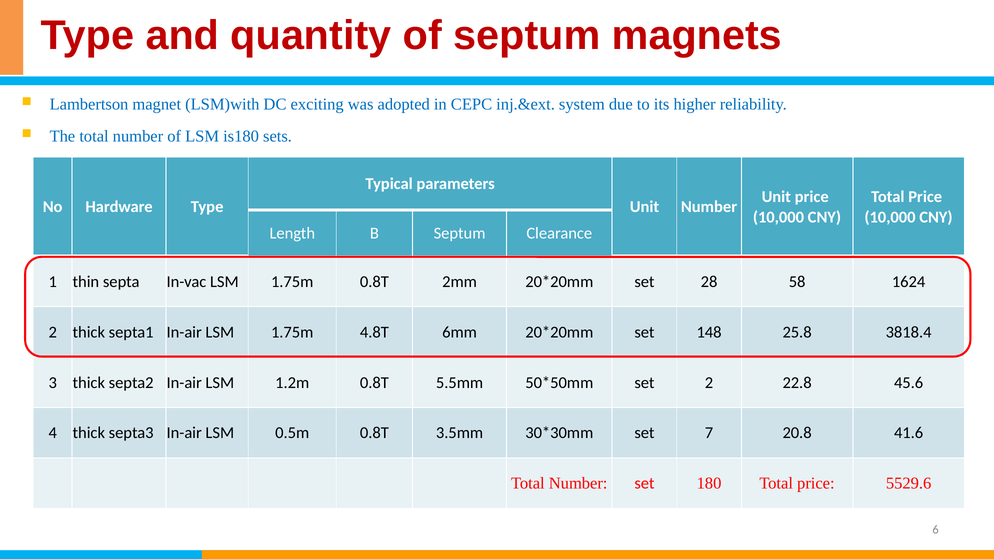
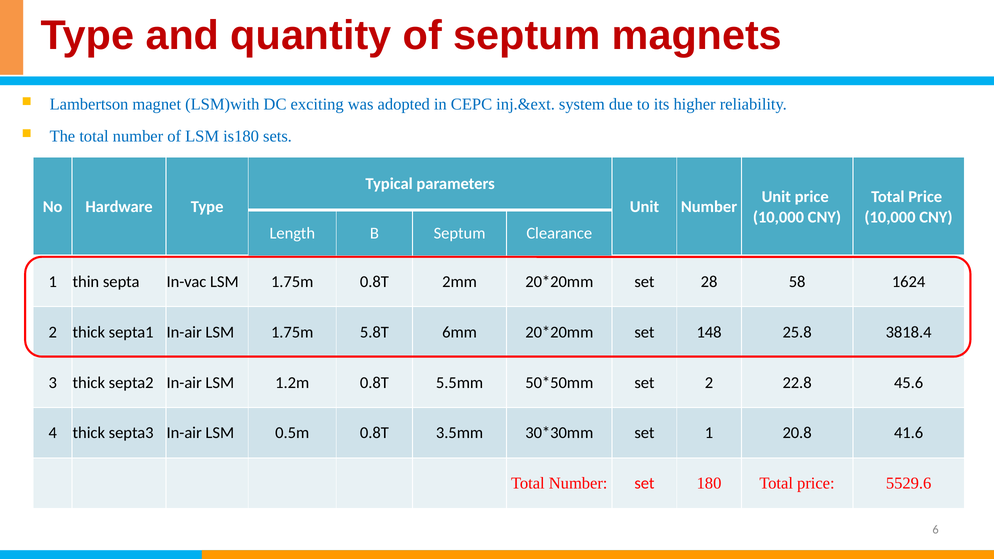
4.8T: 4.8T -> 5.8T
set 7: 7 -> 1
